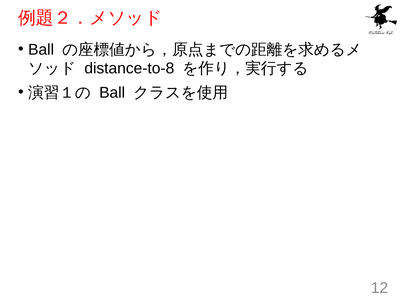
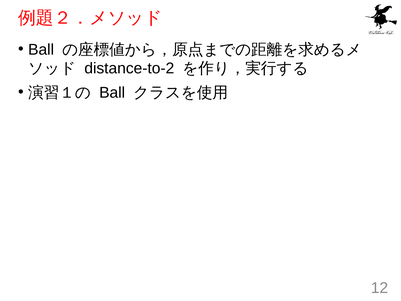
distance-to-8: distance-to-8 -> distance-to-2
